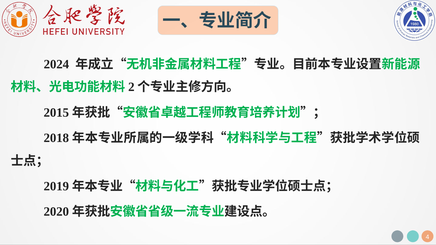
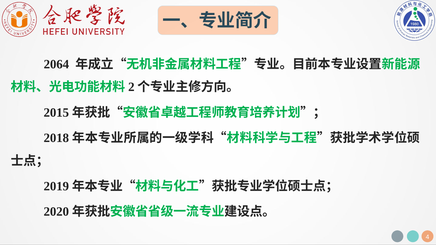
2024: 2024 -> 2064
